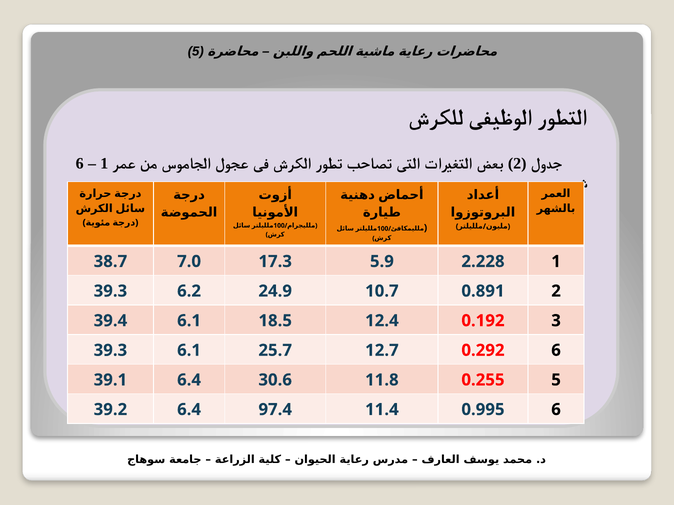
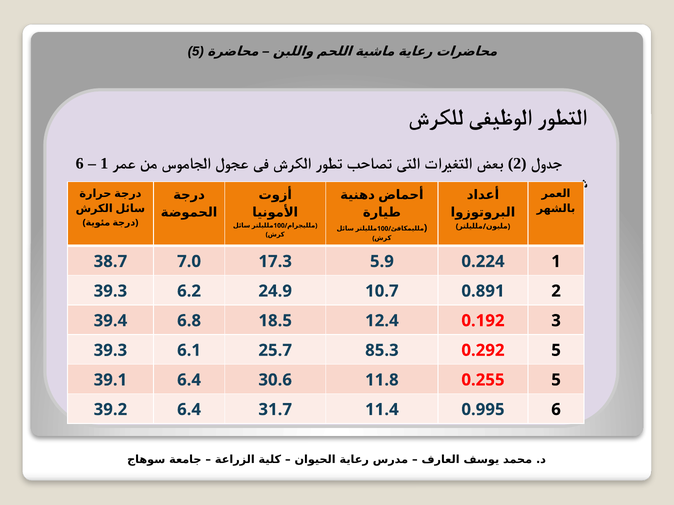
2.228: 2.228 -> 0.224
39.4 6.1: 6.1 -> 6.8
12.7: 12.7 -> 85.3
0.292 6: 6 -> 5
97.4: 97.4 -> 31.7
